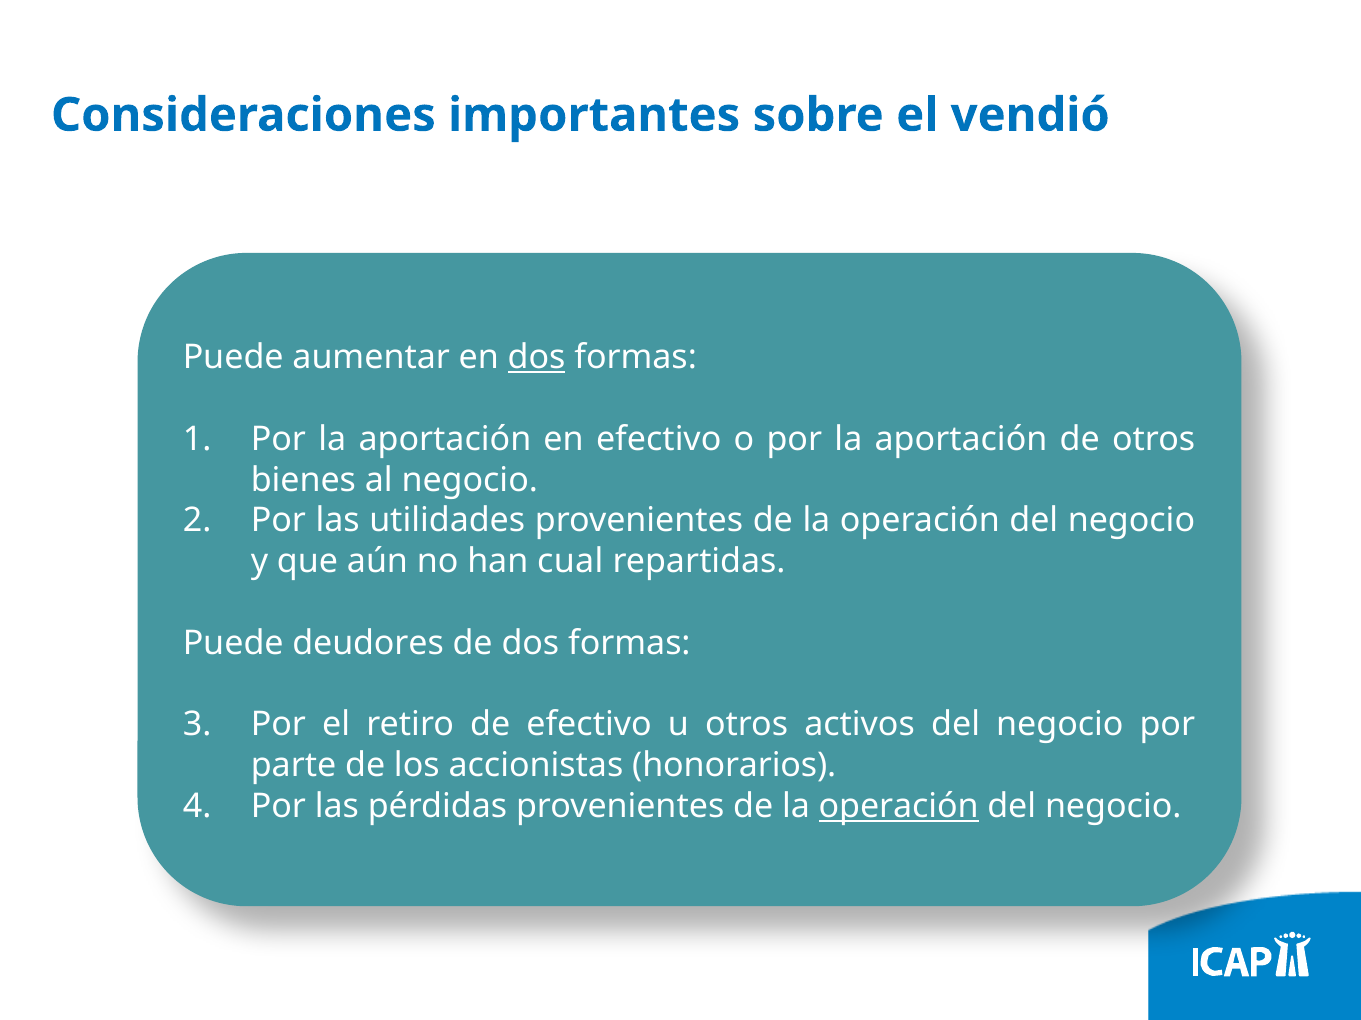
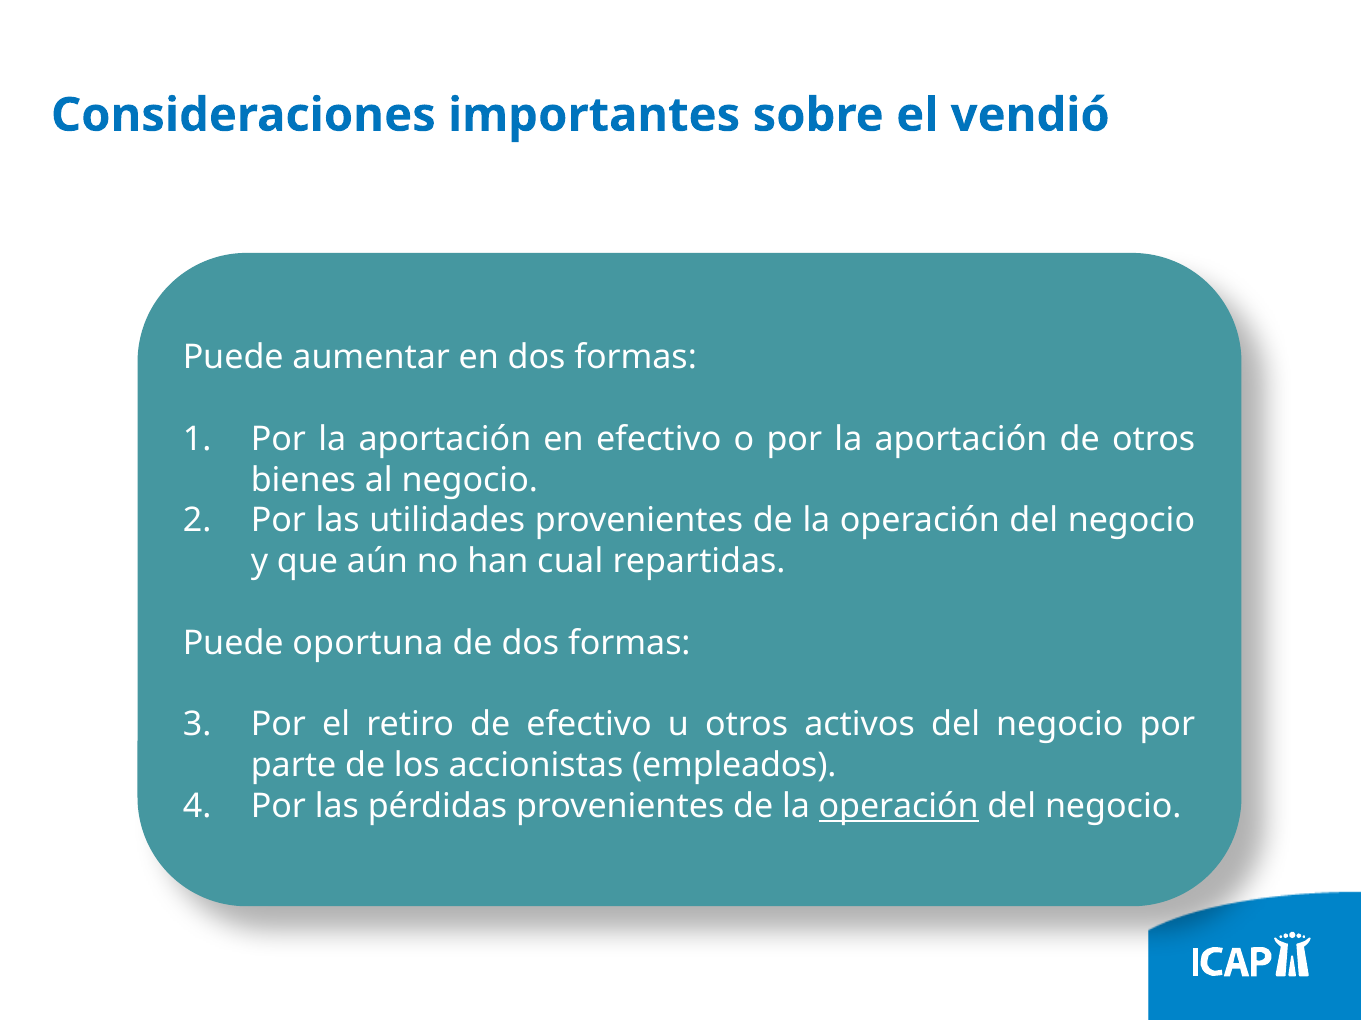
dos at (537, 358) underline: present -> none
deudores: deudores -> oportuna
honorarios: honorarios -> empleados
